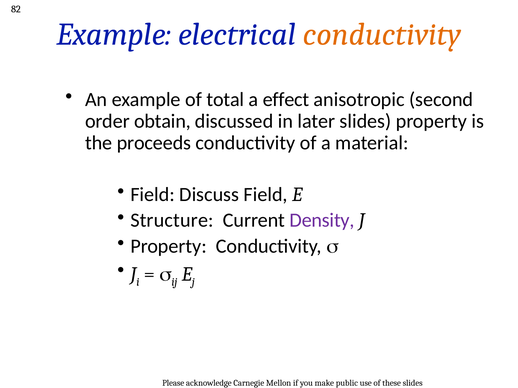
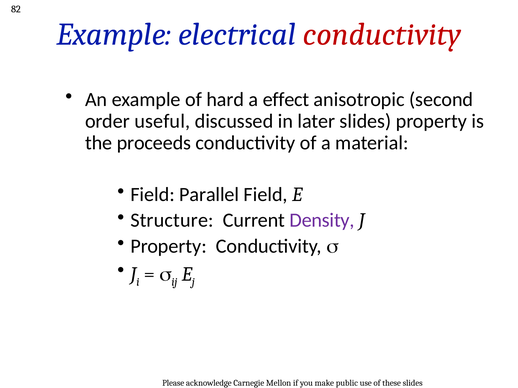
conductivity at (382, 35) colour: orange -> red
total: total -> hard
obtain: obtain -> useful
Discuss: Discuss -> Parallel
